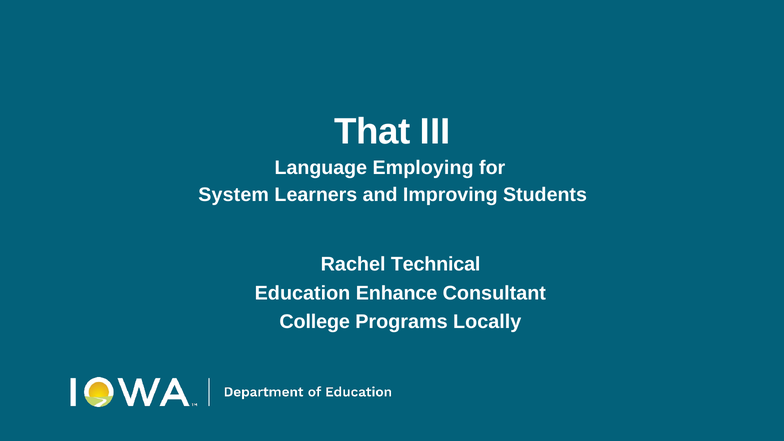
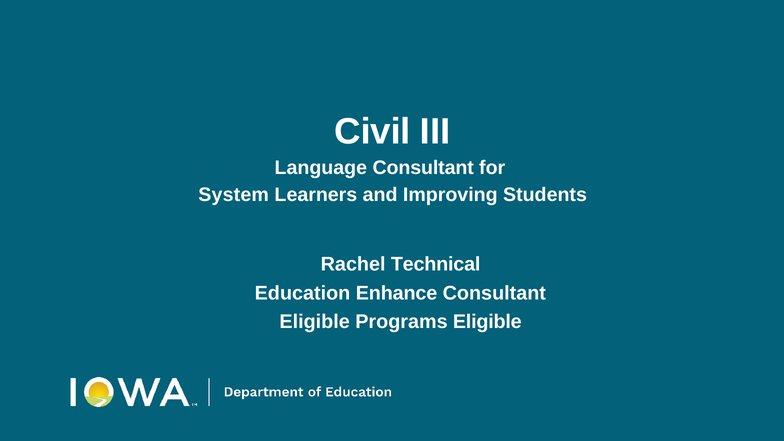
That: That -> Civil
Language Employing: Employing -> Consultant
College at (315, 322): College -> Eligible
Programs Locally: Locally -> Eligible
